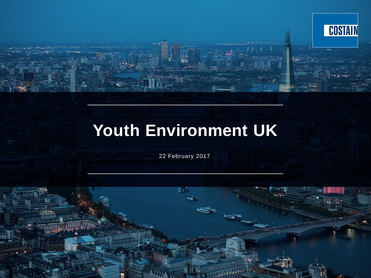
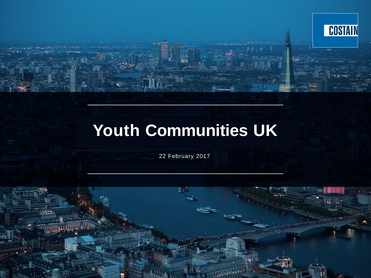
Environment: Environment -> Communities
